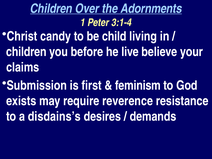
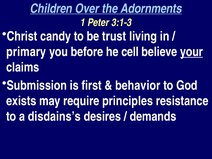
3:1-4: 3:1-4 -> 3:1-3
child: child -> trust
children at (26, 52): children -> primary
live: live -> cell
your underline: none -> present
feminism: feminism -> behavior
reverence: reverence -> principles
